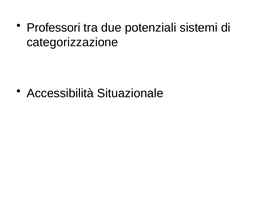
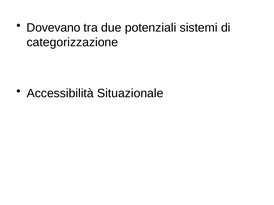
Professori: Professori -> Dovevano
